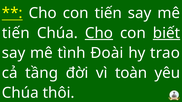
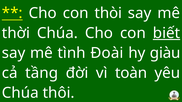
con tiến: tiến -> thòi
tiến at (16, 33): tiến -> thời
Cho at (99, 33) underline: present -> none
trao: trao -> giàu
